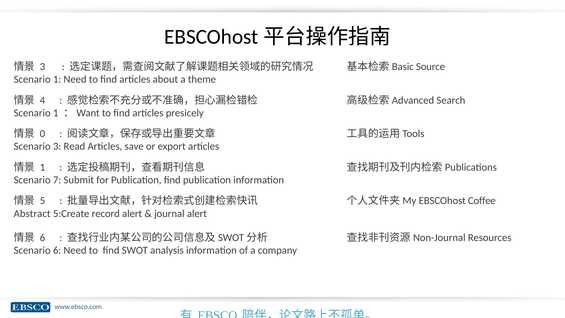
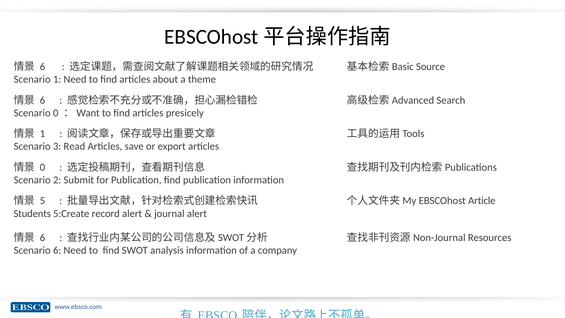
3 at (42, 67): 3 -> 6
4 at (42, 100): 4 -> 6
1 at (56, 113): 1 -> 0
0 at (42, 134): 0 -> 1
1 at (42, 167): 1 -> 0
7: 7 -> 2
Coffee: Coffee -> Article
Abstract: Abstract -> Students
